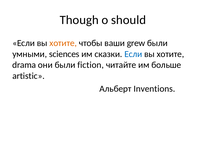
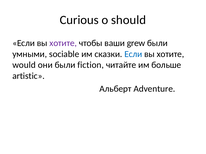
Though: Though -> Curious
хотите at (63, 43) colour: orange -> purple
sciences: sciences -> sociable
drama: drama -> would
Inventions: Inventions -> Adventure
